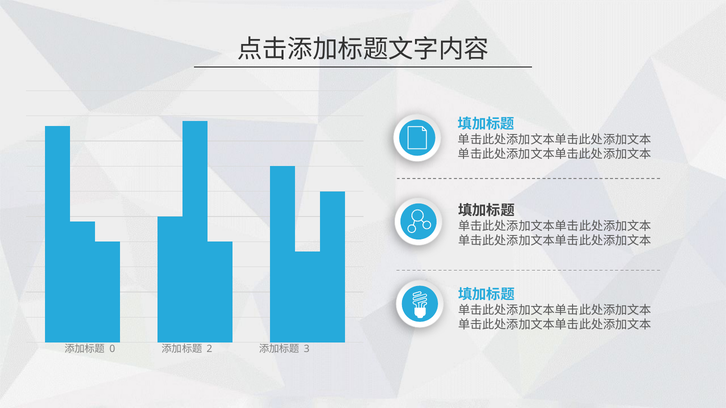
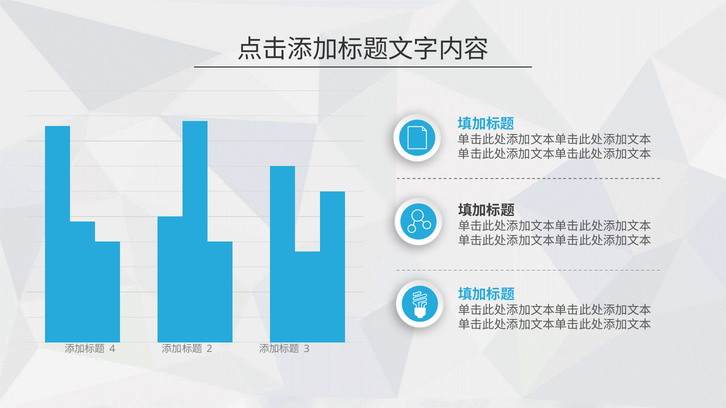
0: 0 -> 4
